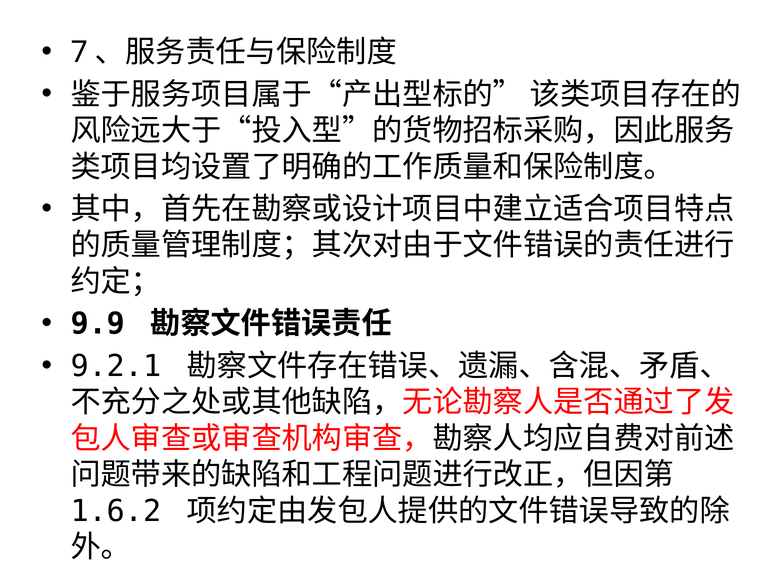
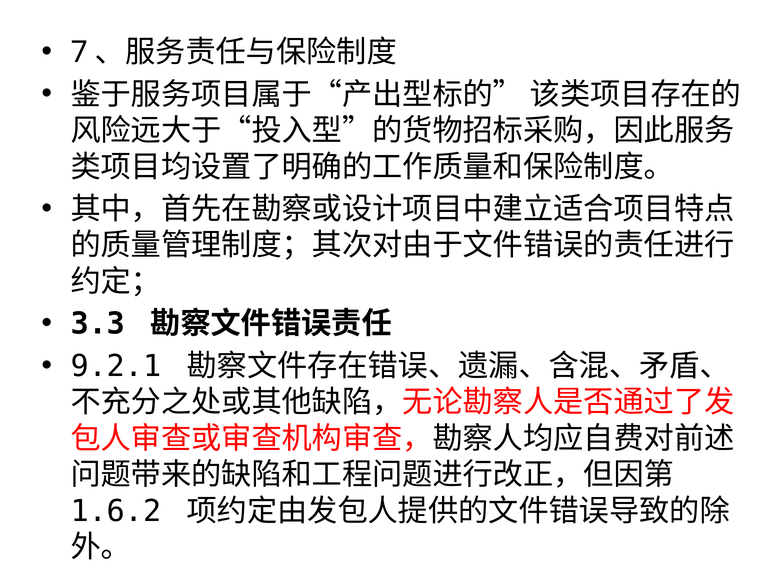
9.9: 9.9 -> 3.3
